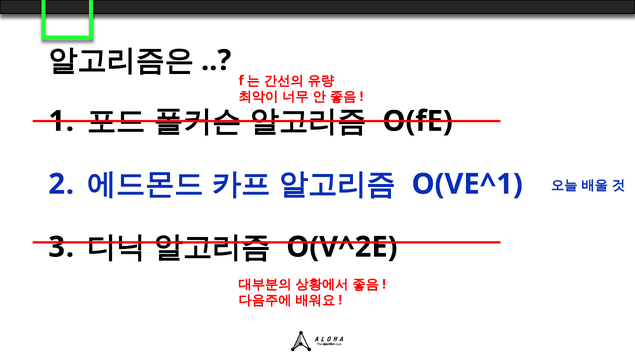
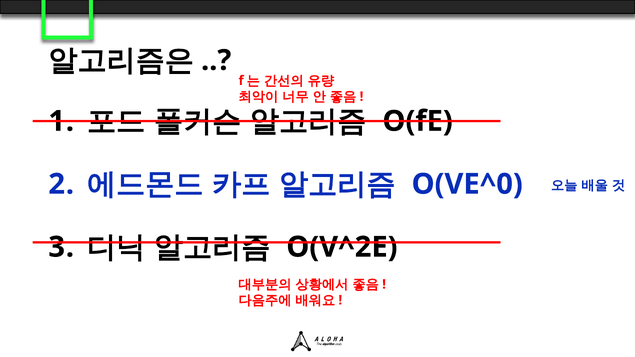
O(VE^1: O(VE^1 -> O(VE^0
